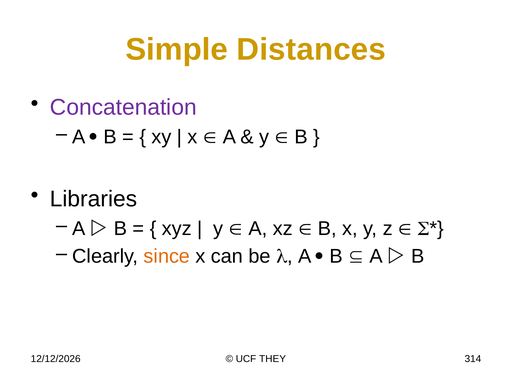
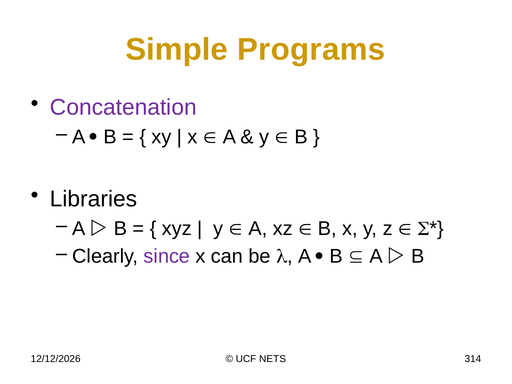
Distances: Distances -> Programs
since colour: orange -> purple
THEY: THEY -> NETS
